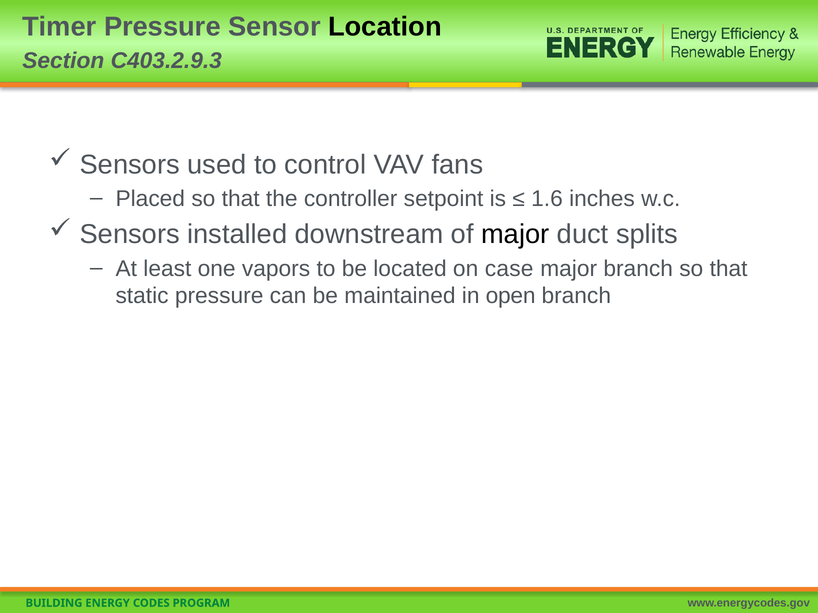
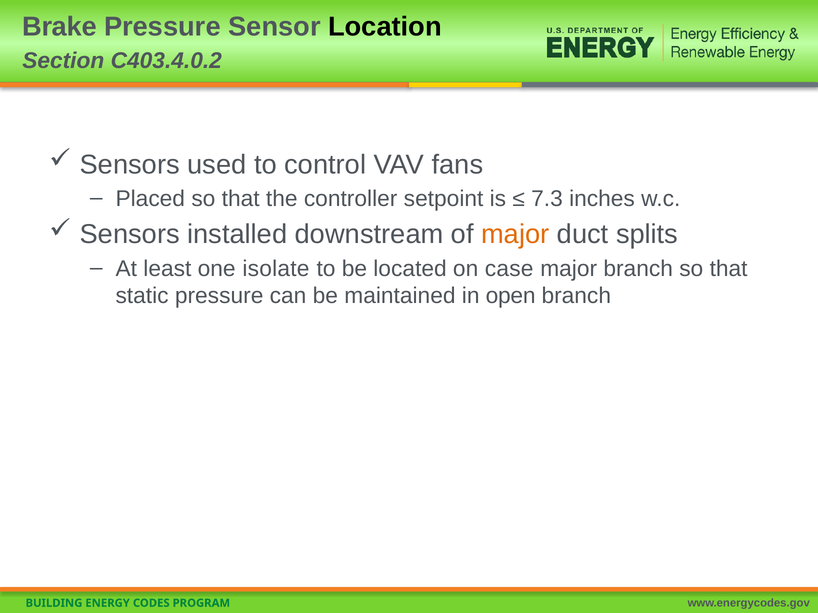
Timer: Timer -> Brake
C403.2.9.3: C403.2.9.3 -> C403.4.0.2
1.6: 1.6 -> 7.3
major at (515, 235) colour: black -> orange
vapors: vapors -> isolate
